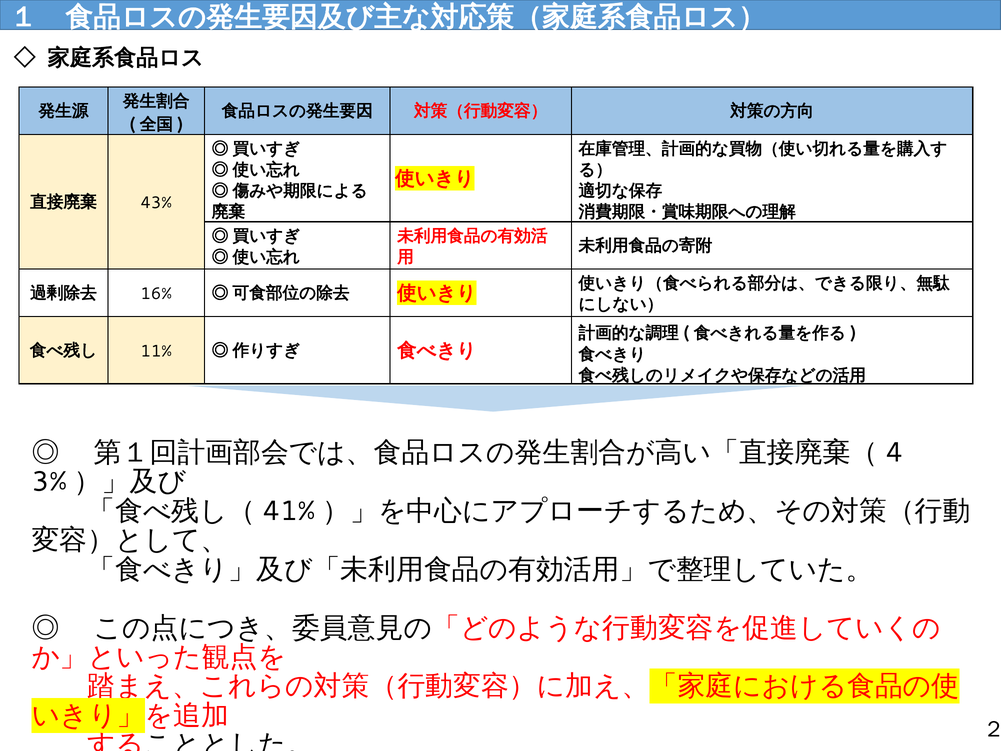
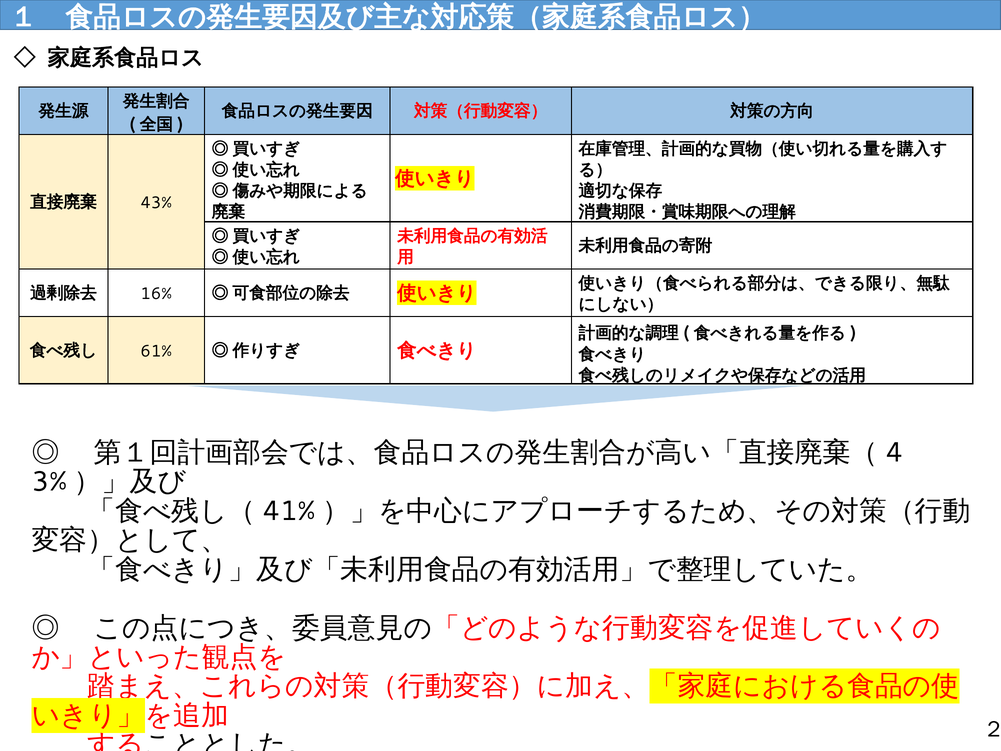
11%: 11% -> 61%
